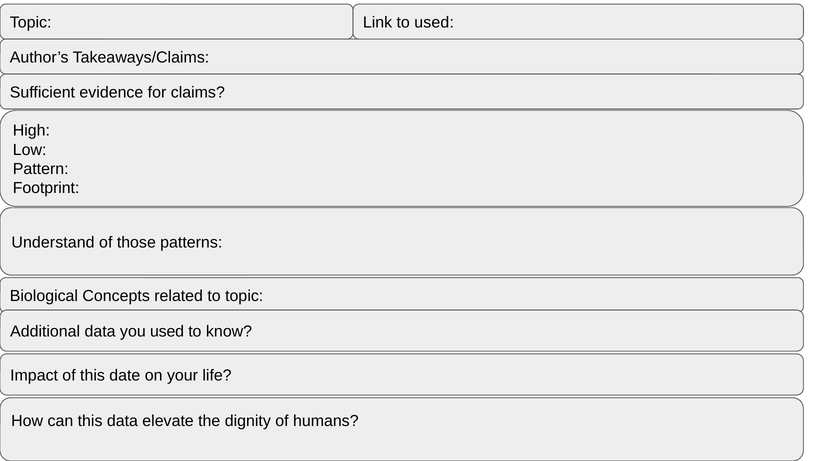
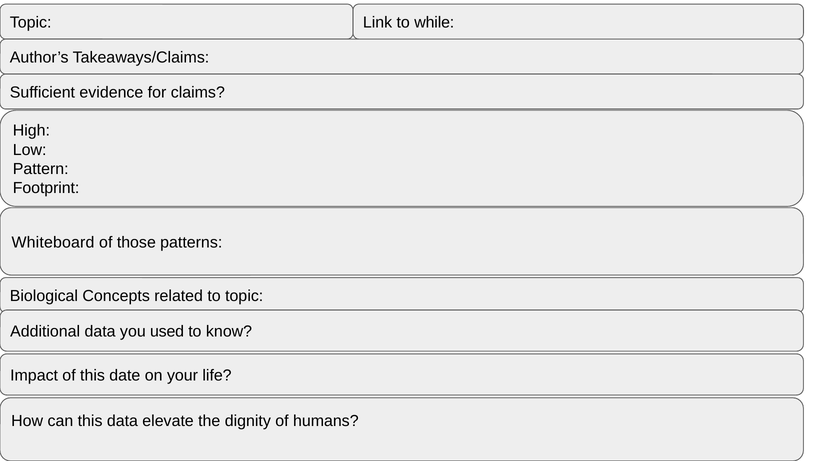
to used: used -> while
Understand: Understand -> Whiteboard
